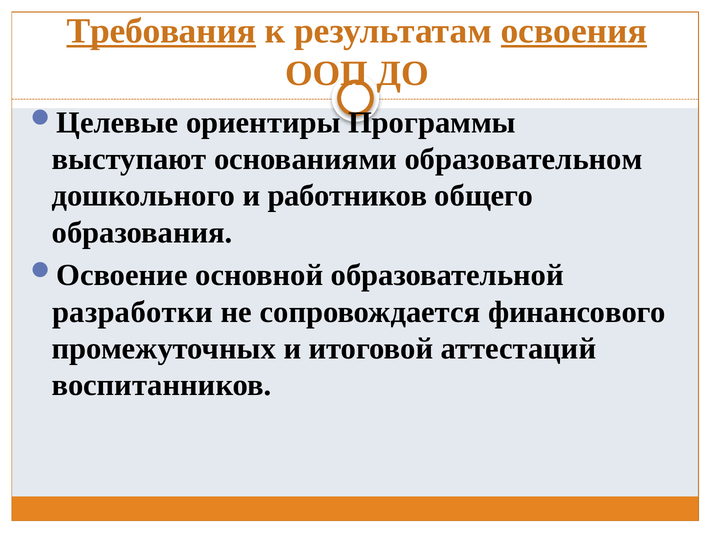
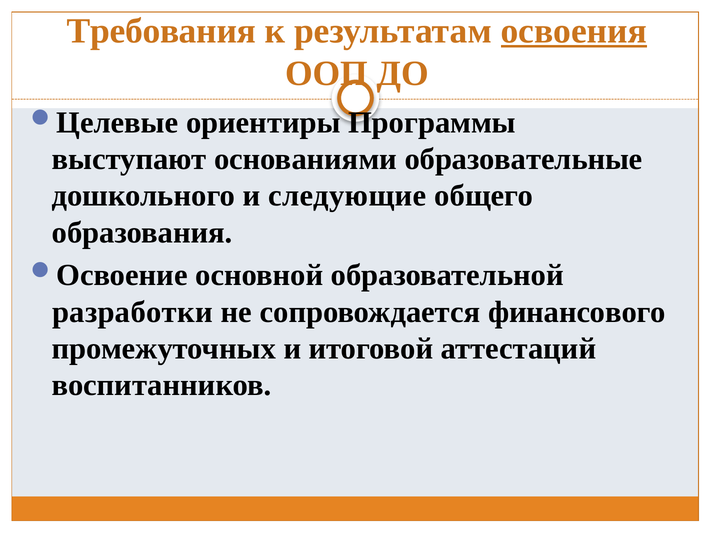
Требования underline: present -> none
образовательном: образовательном -> образовательные
работников: работников -> следующие
